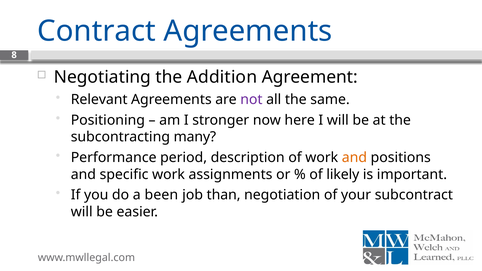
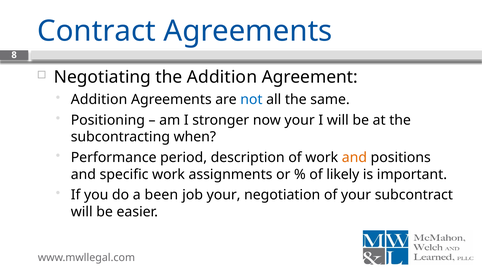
Relevant at (99, 100): Relevant -> Addition
not colour: purple -> blue
now here: here -> your
many: many -> when
job than: than -> your
